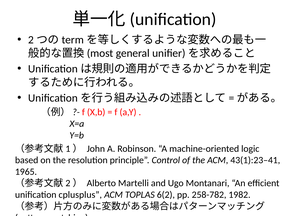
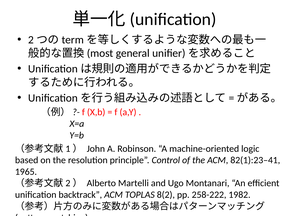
43(1):23–41: 43(1):23–41 -> 82(1):23–41
cplusplus: cplusplus -> backtrack
6(2: 6(2 -> 8(2
258-782: 258-782 -> 258-222
